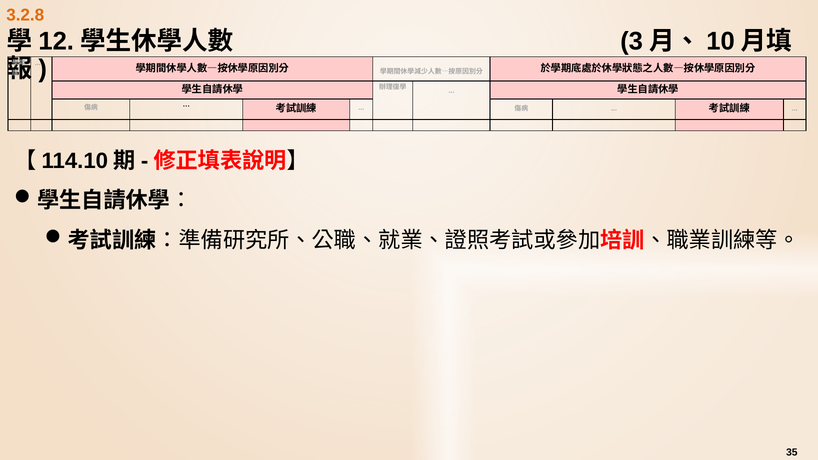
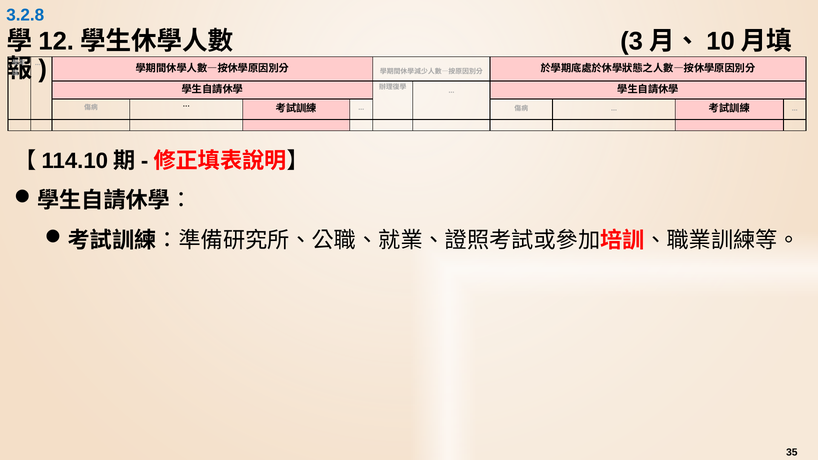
3.2.8 colour: orange -> blue
